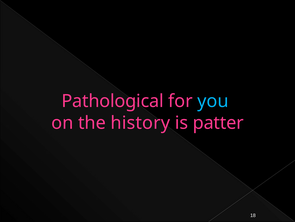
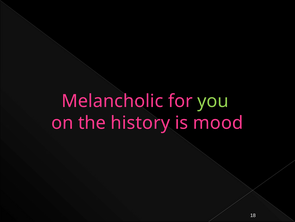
Pathological: Pathological -> Melancholic
you colour: light blue -> light green
patter: patter -> mood
